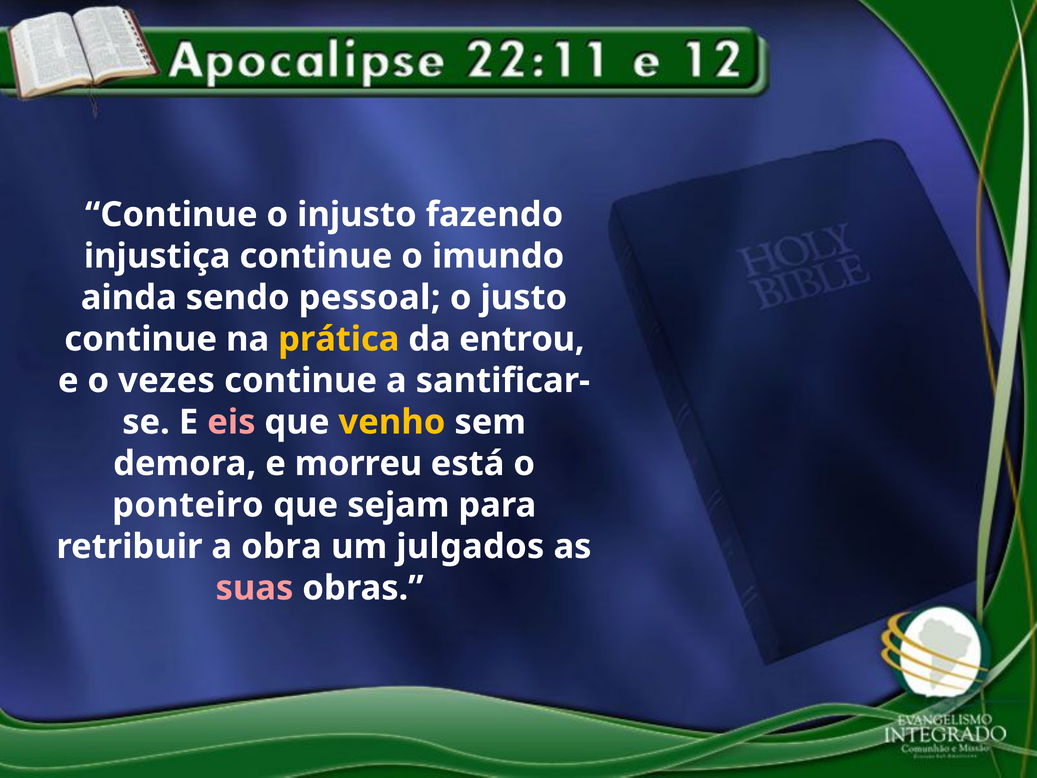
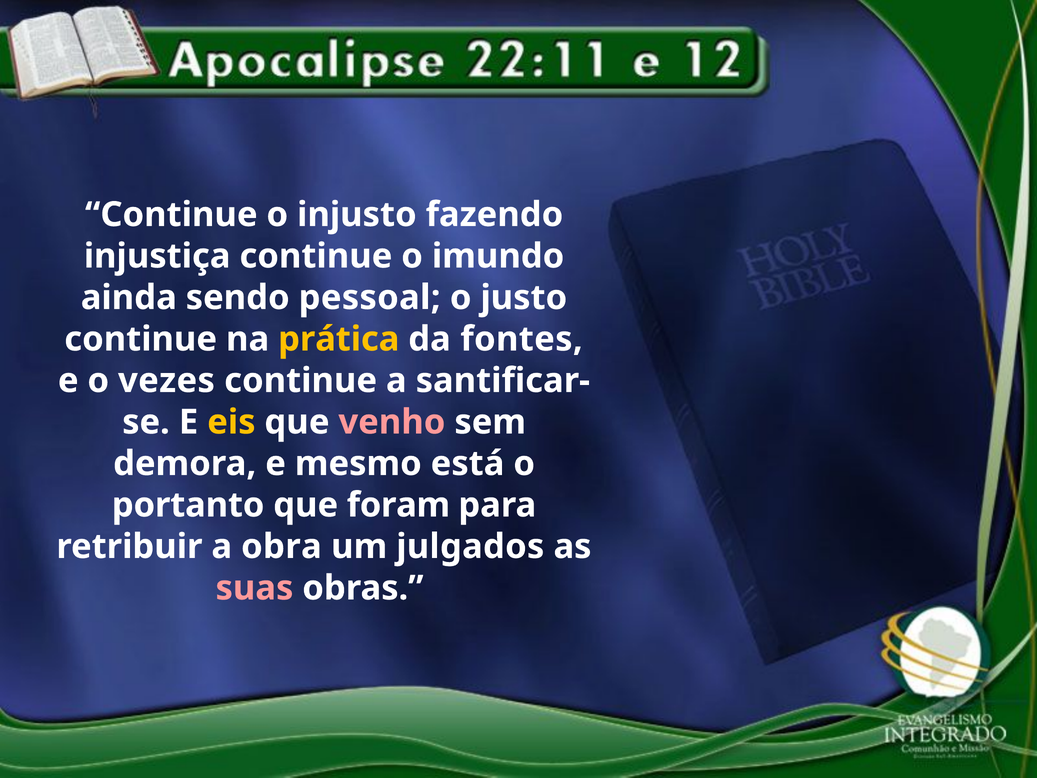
entrou: entrou -> fontes
eis colour: pink -> yellow
venho colour: yellow -> pink
morreu: morreu -> mesmo
ponteiro: ponteiro -> portanto
sejam: sejam -> foram
